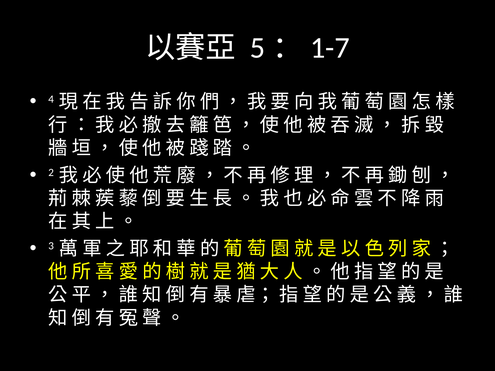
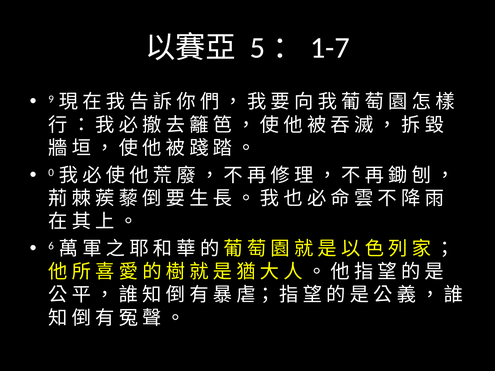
4: 4 -> 9
2: 2 -> 0
3: 3 -> 6
